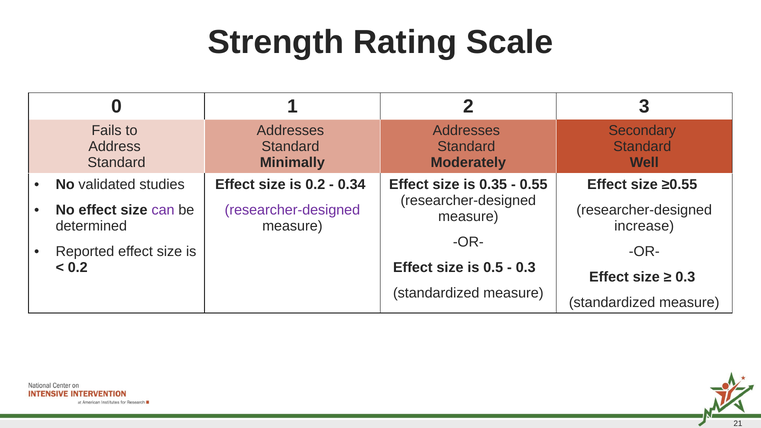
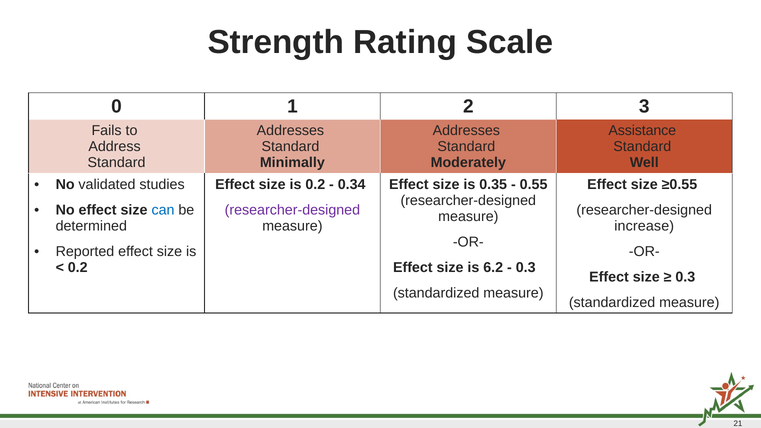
Secondary: Secondary -> Assistance
can colour: purple -> blue
0.5: 0.5 -> 6.2
